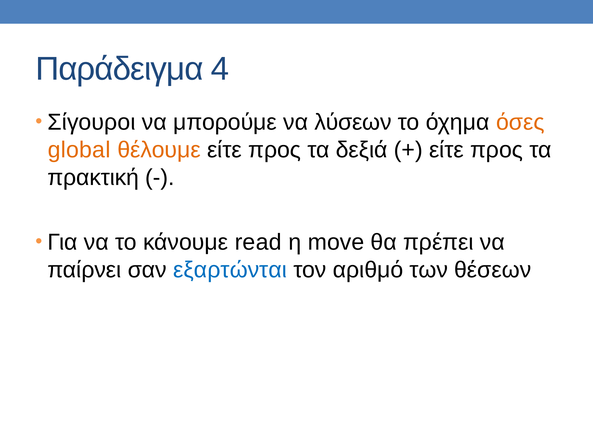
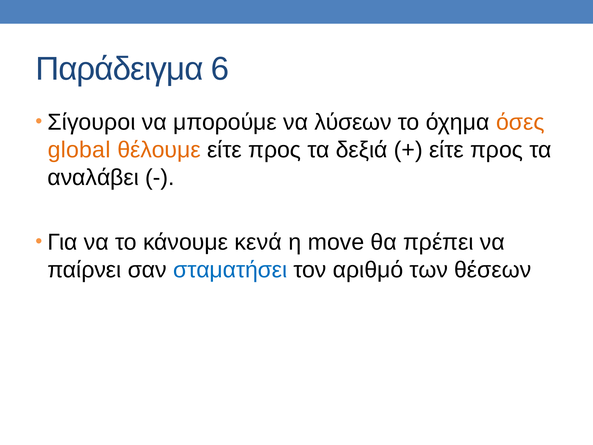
4: 4 -> 6
πρακτική: πρακτική -> αναλάβει
read: read -> κενά
εξαρτώνται: εξαρτώνται -> σταματήσει
